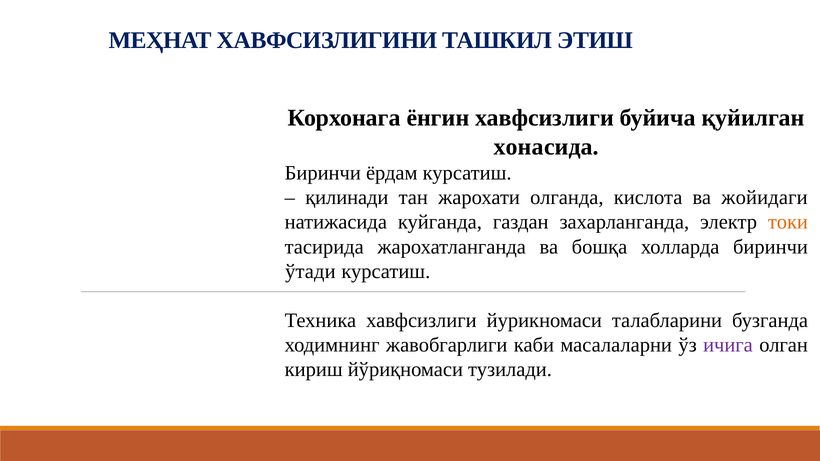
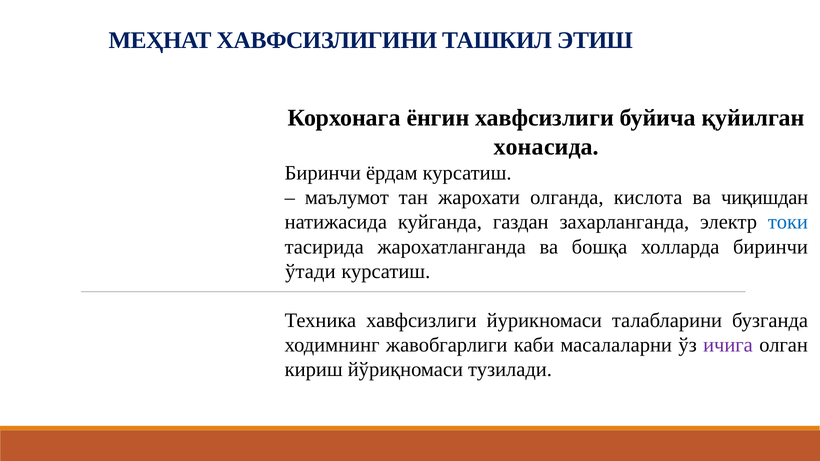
қилинади: қилинади -> маълумот
жойидаги: жойидаги -> чиқишдан
токи colour: orange -> blue
